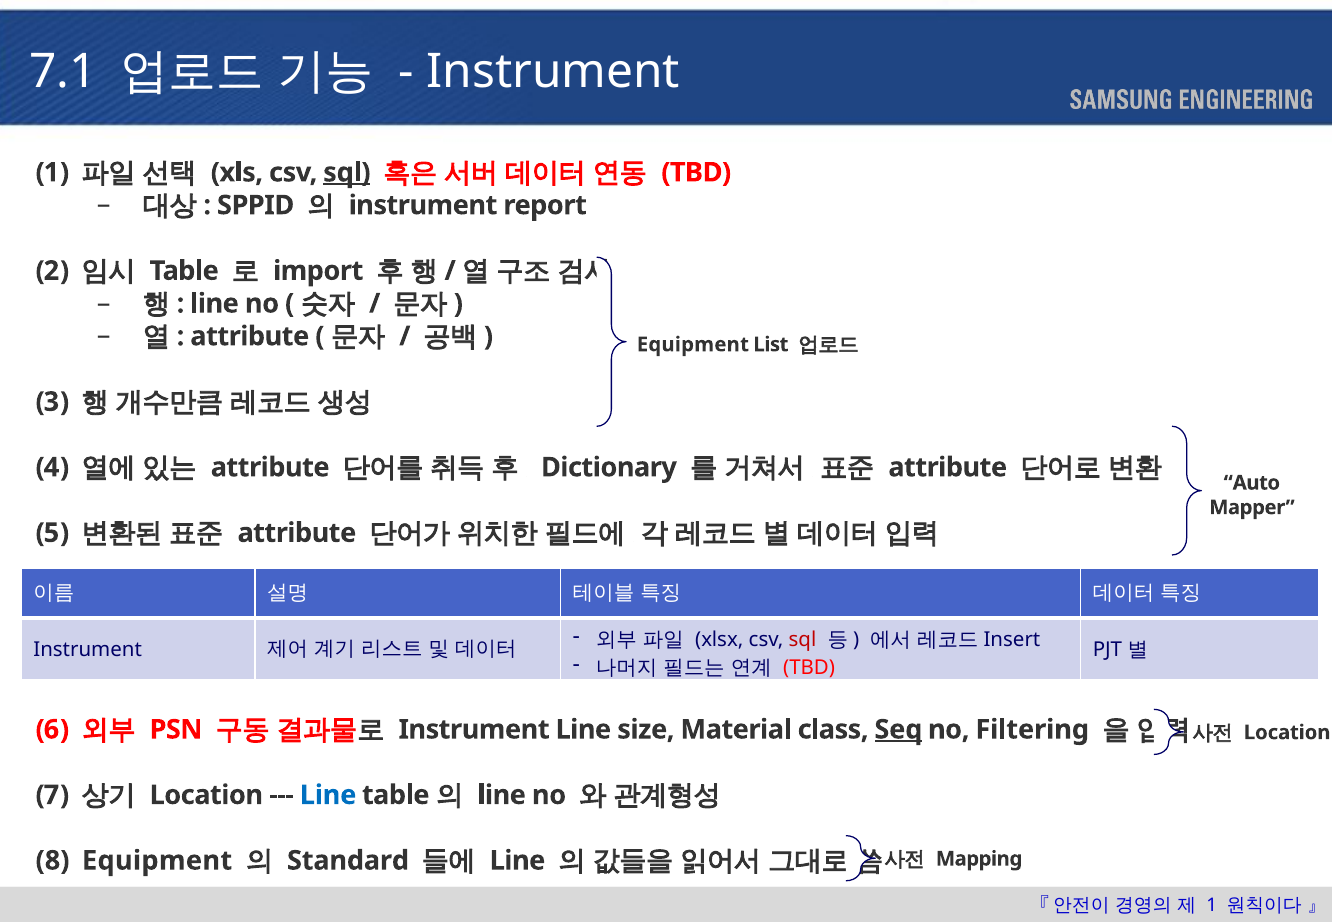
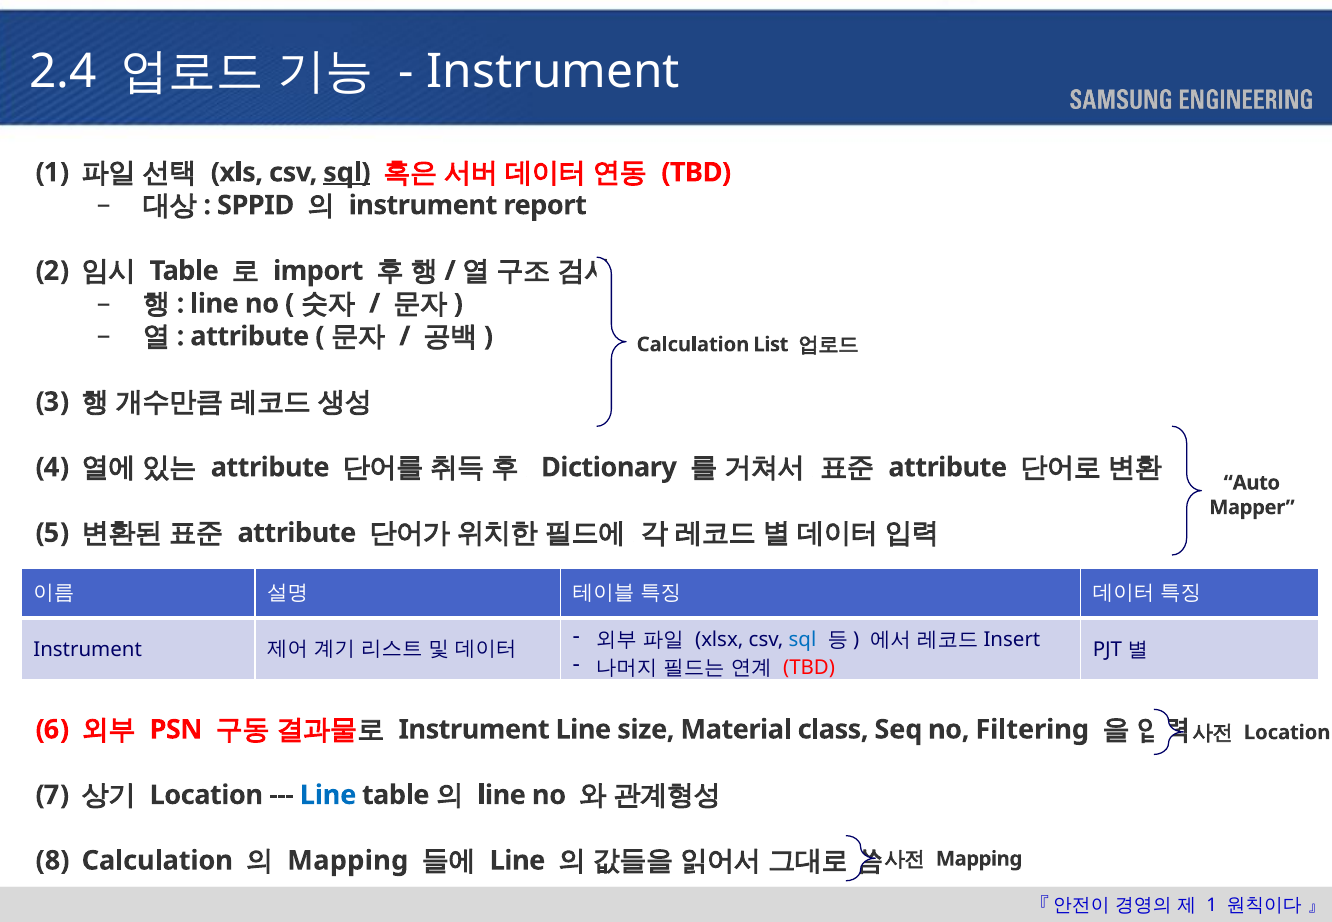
7.1: 7.1 -> 2.4
Equipment at (693, 345): Equipment -> Calculation
sql at (802, 639) colour: red -> blue
Seq underline: present -> none
Equipment at (157, 861): Equipment -> Calculation
Standard at (348, 861): Standard -> Mapping
